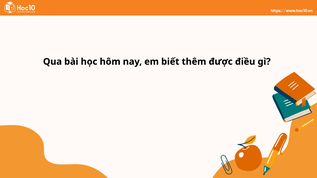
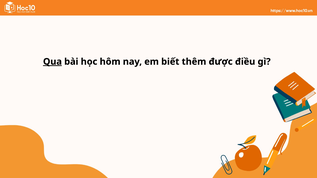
Qua underline: none -> present
